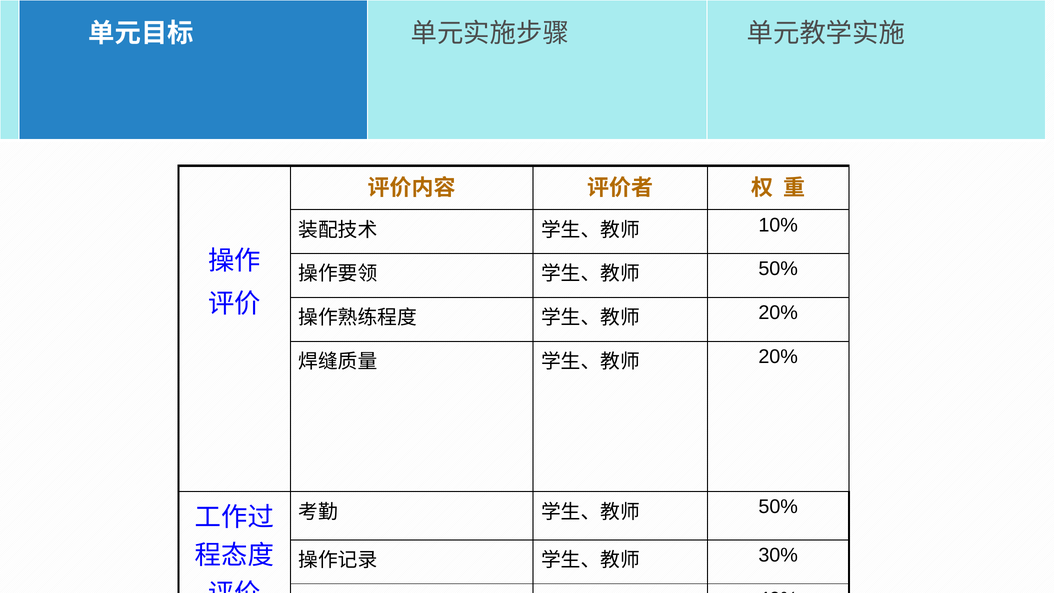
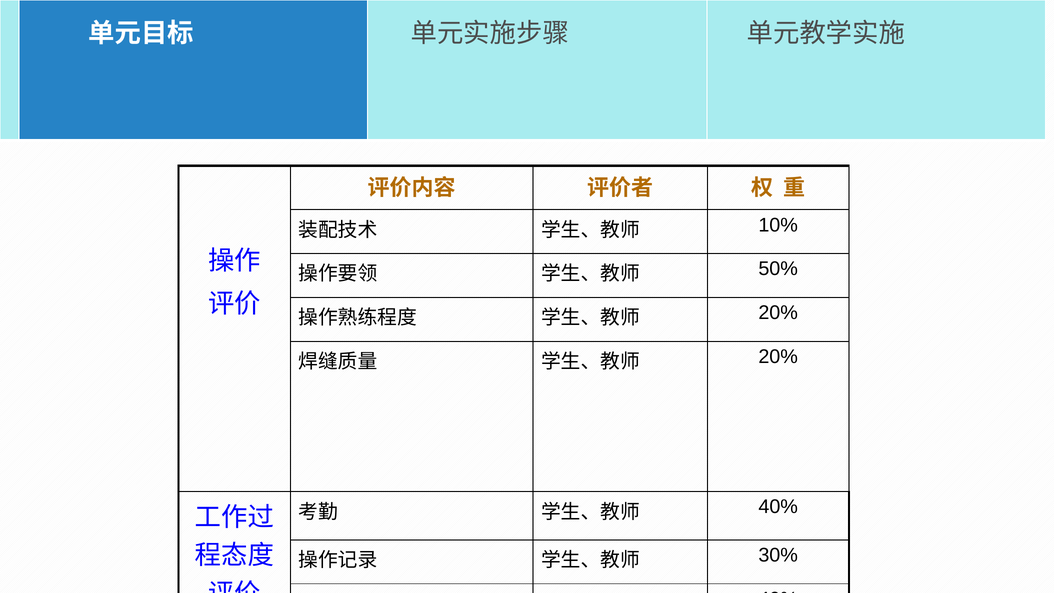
50% at (778, 507): 50% -> 40%
